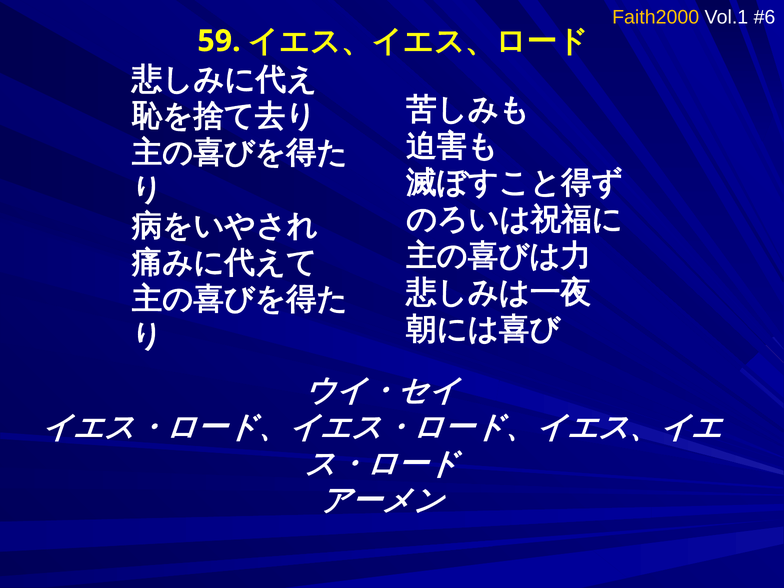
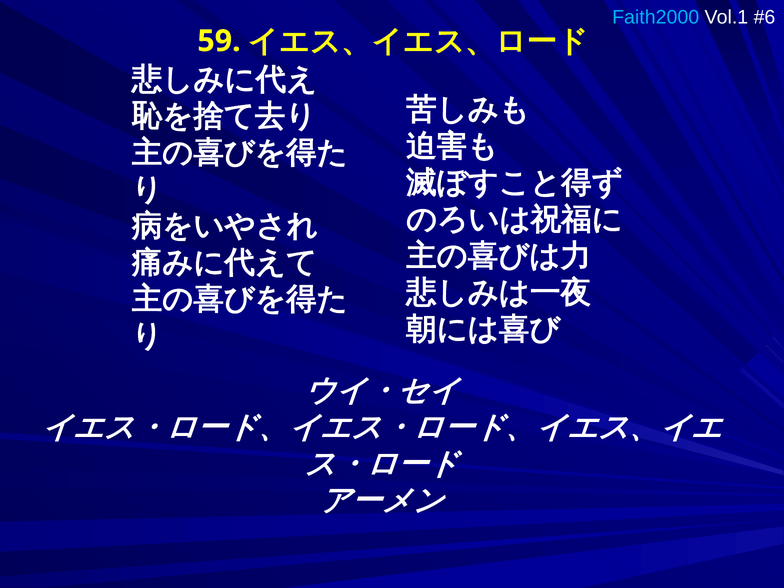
Faith2000 colour: yellow -> light blue
